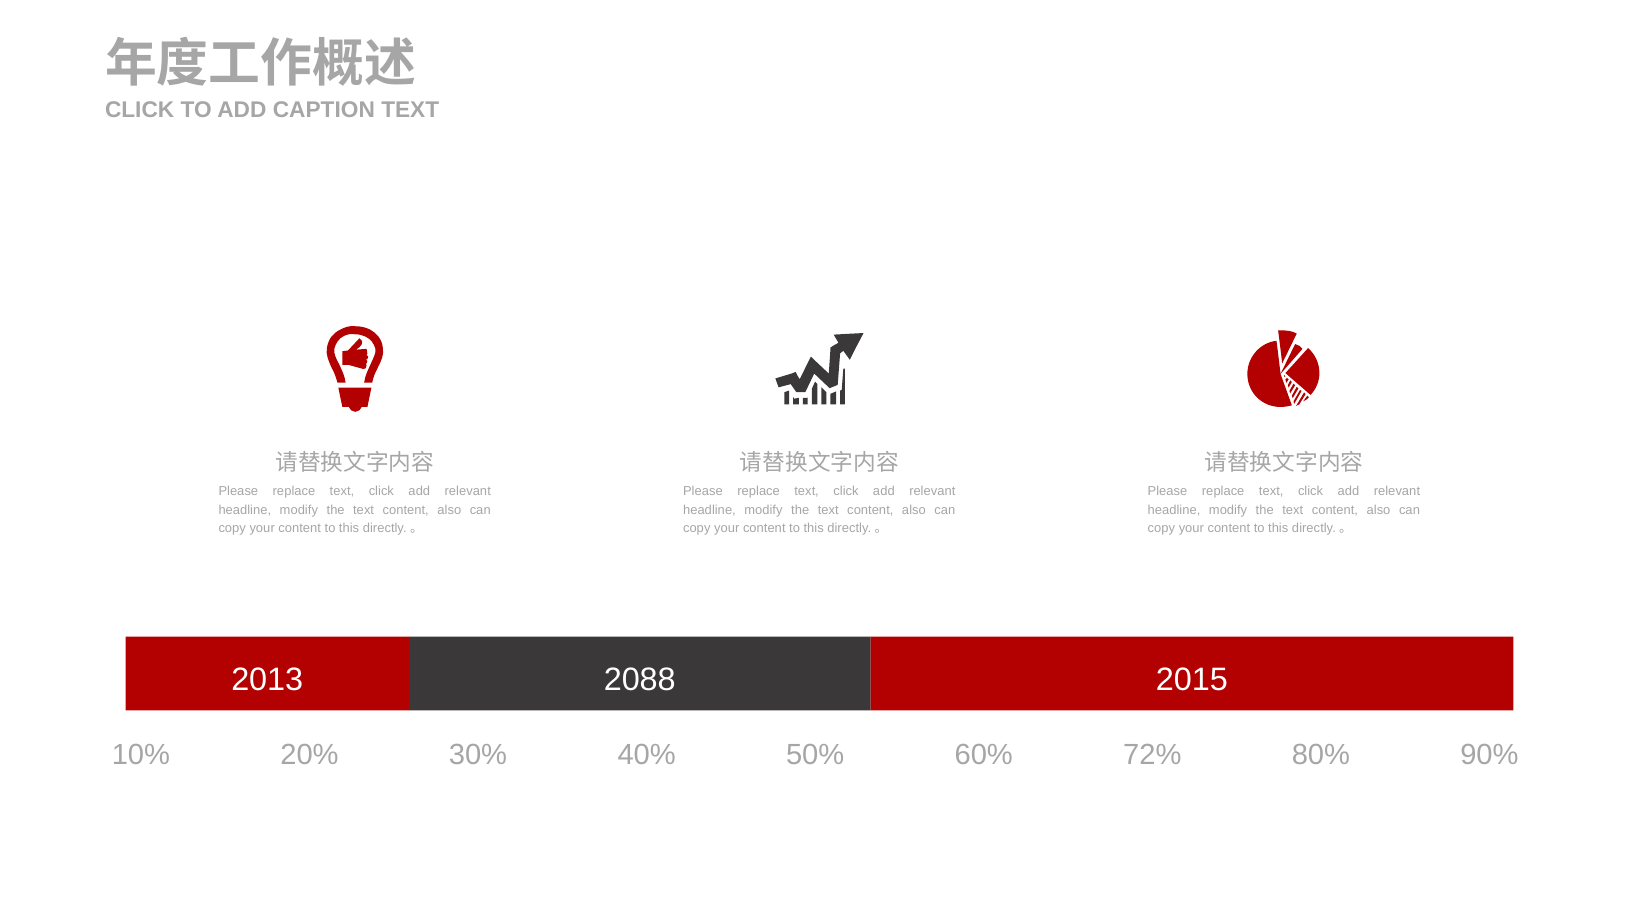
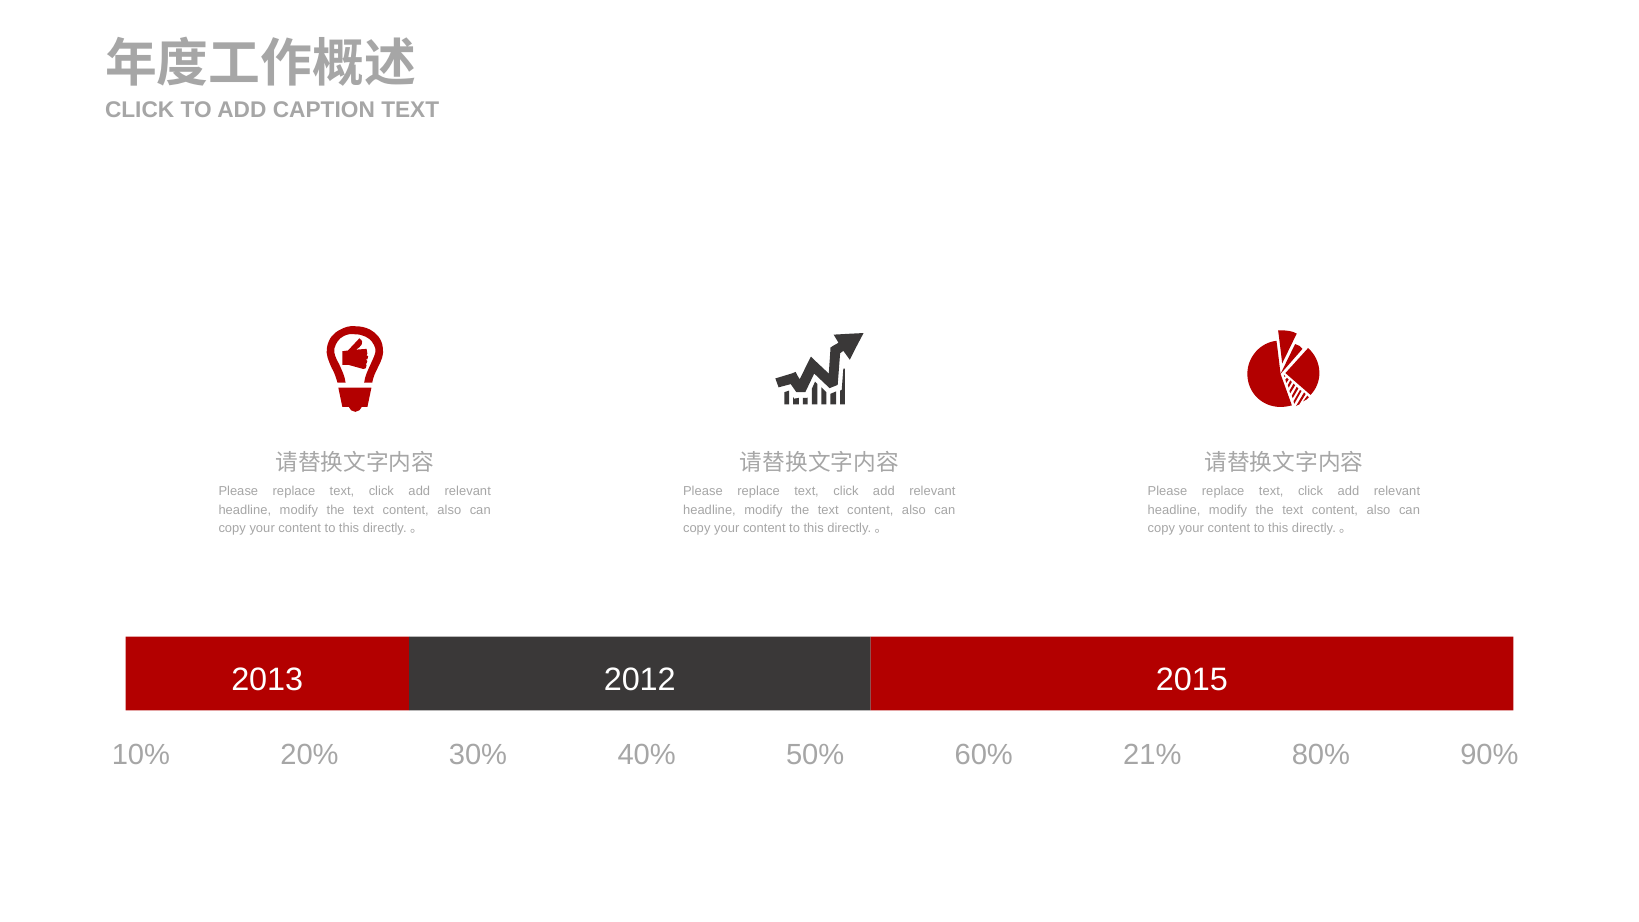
2088: 2088 -> 2012
72%: 72% -> 21%
